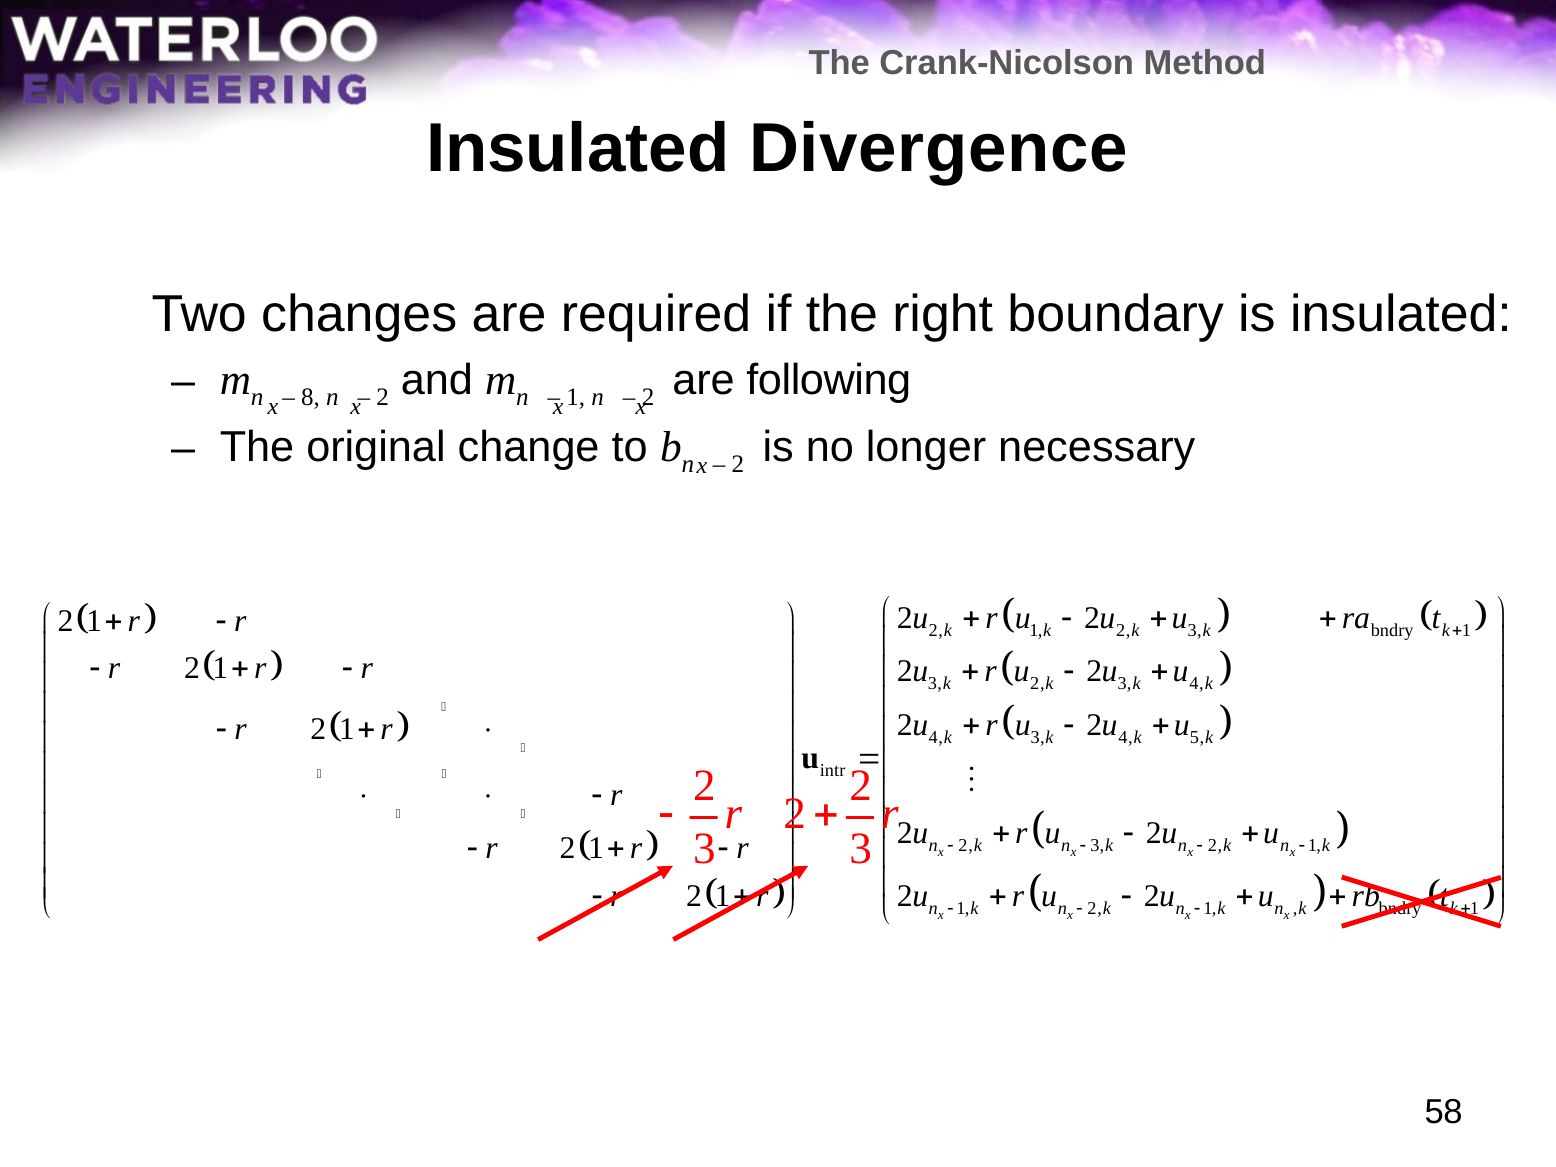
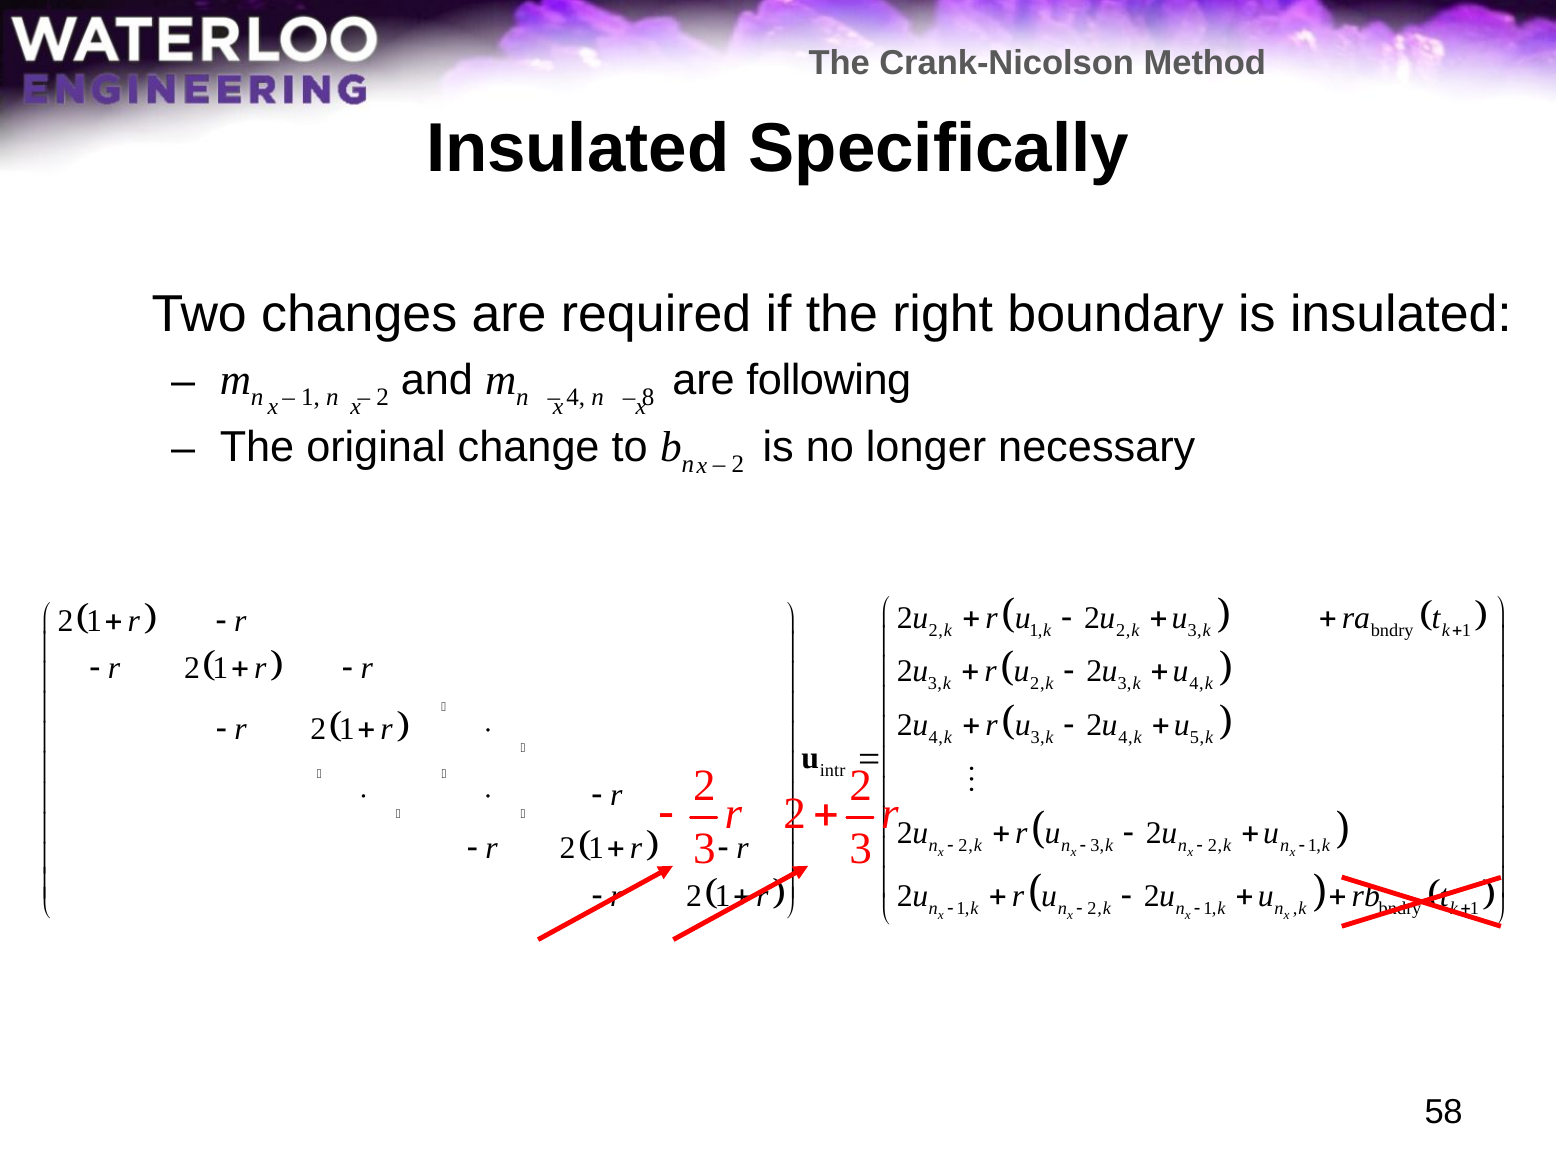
Divergence: Divergence -> Specifically
8 at (310, 397): 8 -> 1
1 at (576, 397): 1 -> 4
2 at (648, 397): 2 -> 8
